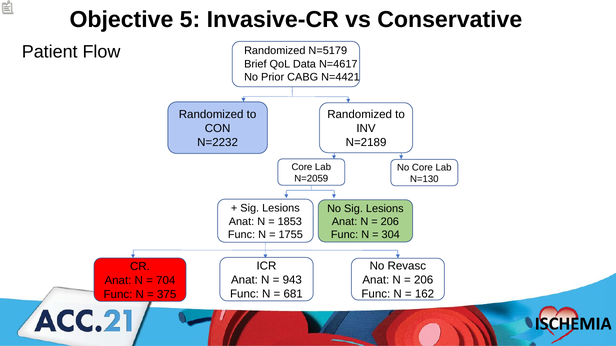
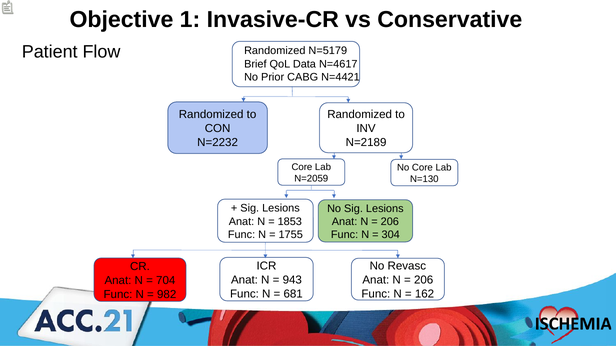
5: 5 -> 1
375: 375 -> 982
